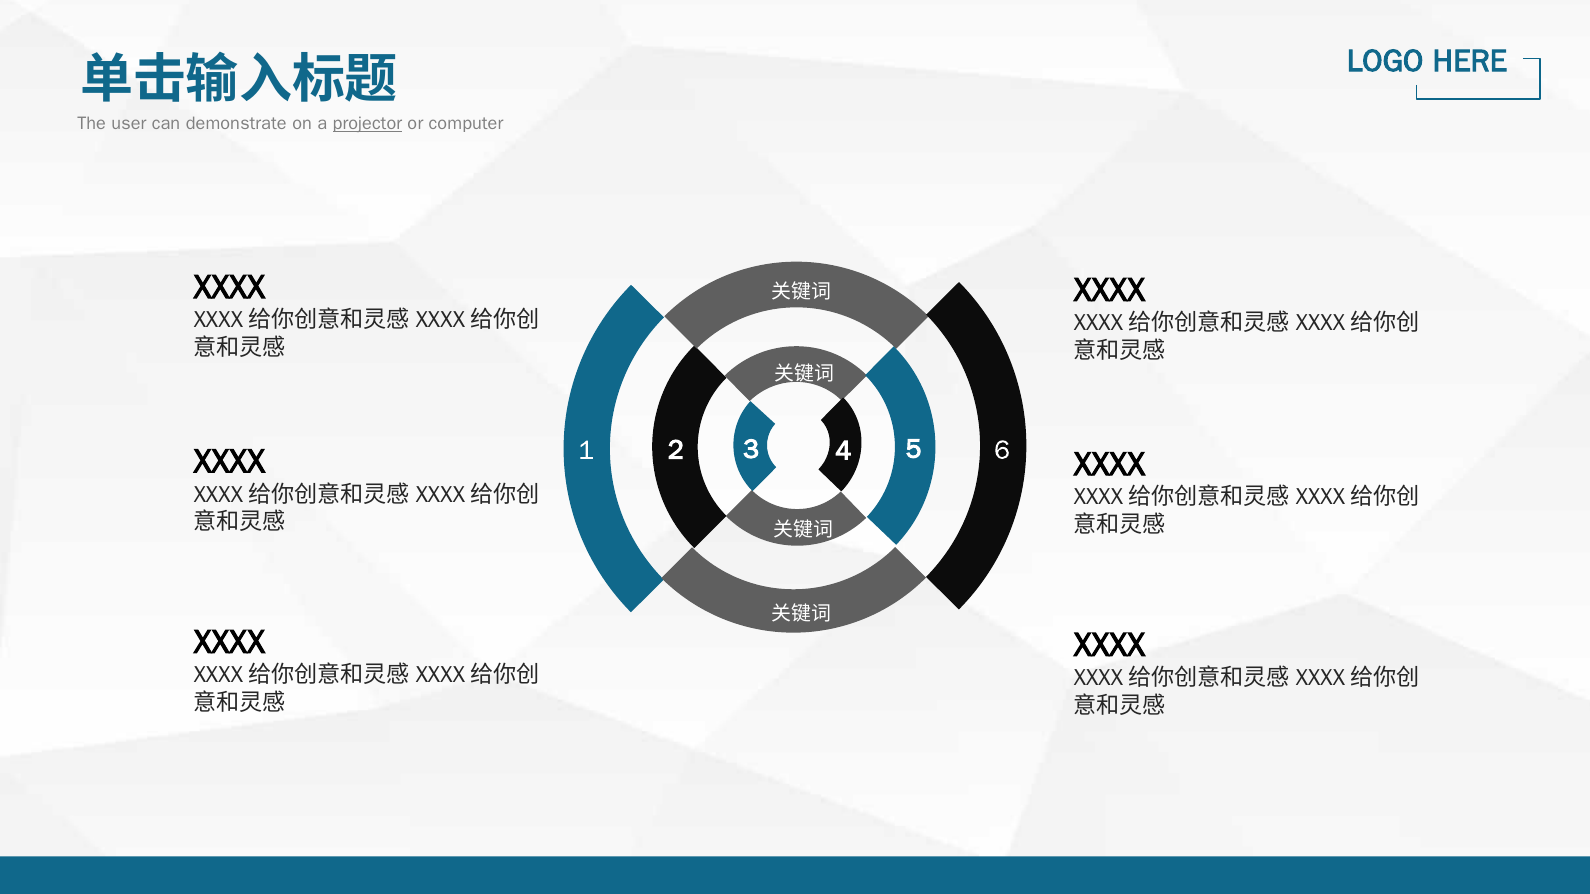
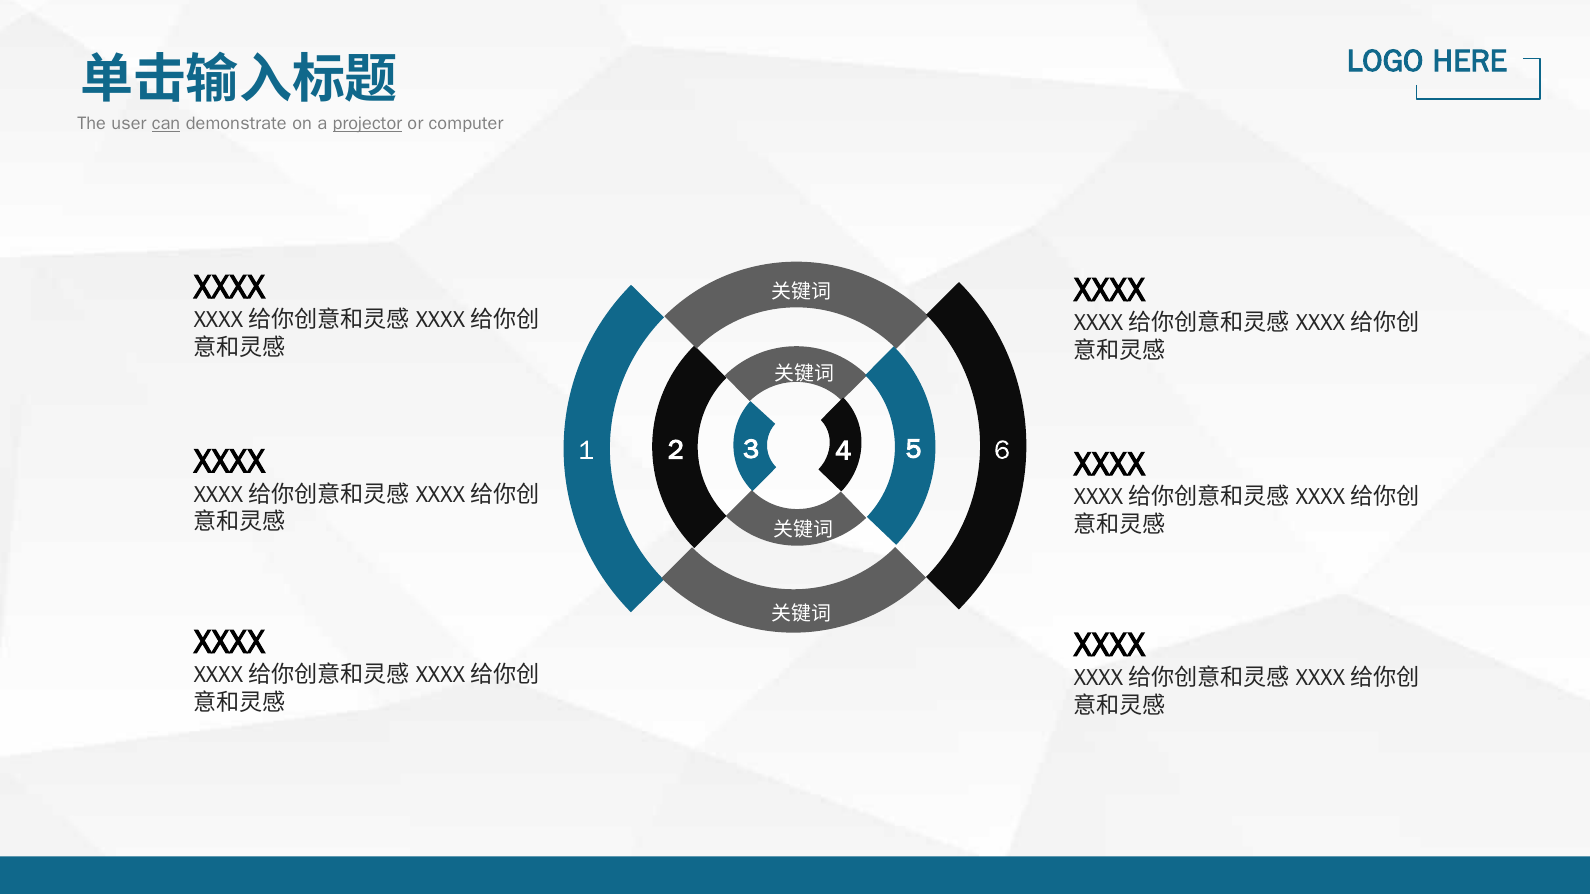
can underline: none -> present
